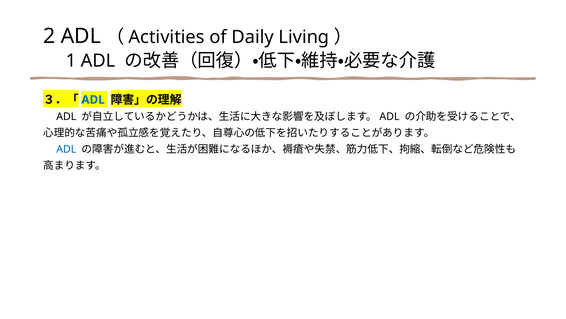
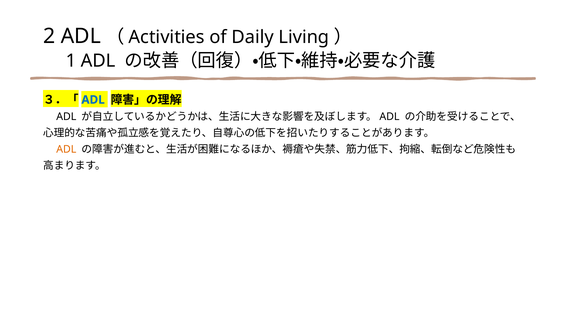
ADL at (66, 149) colour: blue -> orange
